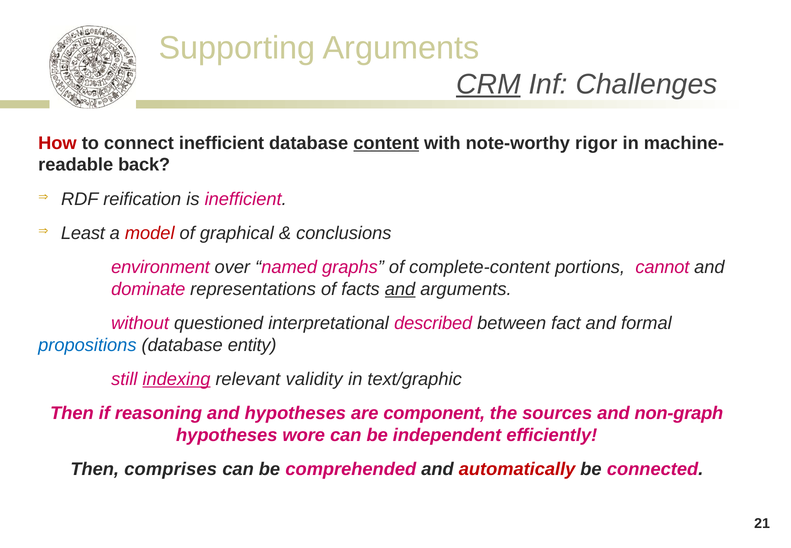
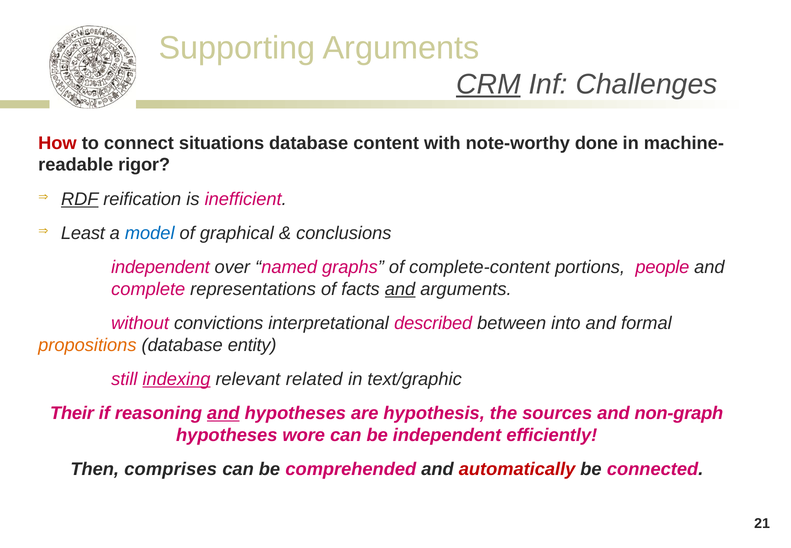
connect inefficient: inefficient -> situations
content underline: present -> none
rigor: rigor -> done
back: back -> rigor
RDF underline: none -> present
model colour: red -> blue
environment at (160, 267): environment -> independent
cannot: cannot -> people
dominate: dominate -> complete
questioned: questioned -> convictions
fact: fact -> into
propositions colour: blue -> orange
validity: validity -> related
Then at (72, 413): Then -> Their
and at (223, 413) underline: none -> present
component: component -> hypothesis
